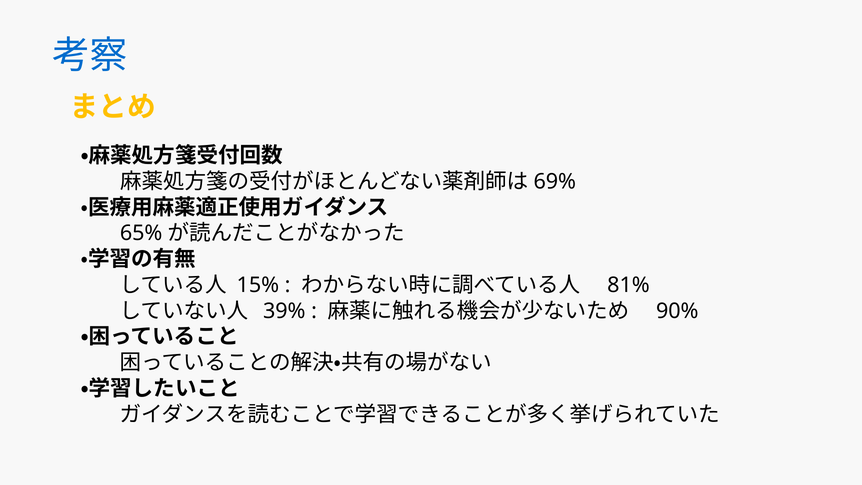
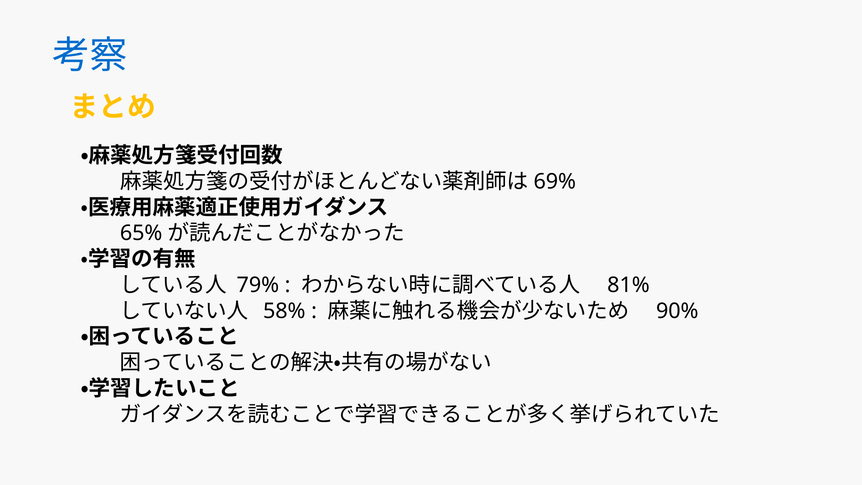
15%: 15% -> 79%
39%: 39% -> 58%
